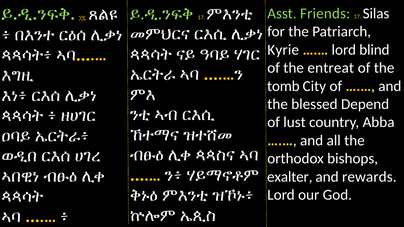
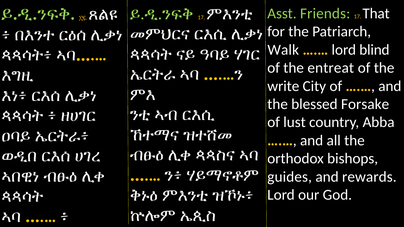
Silas: Silas -> That
Kyrie: Kyrie -> Walk
tomb: tomb -> write
Depend: Depend -> Forsake
exalter: exalter -> guides
